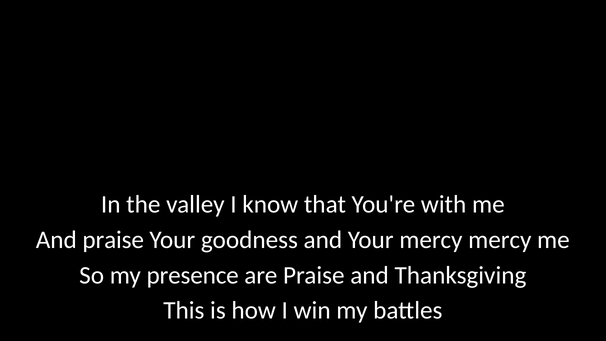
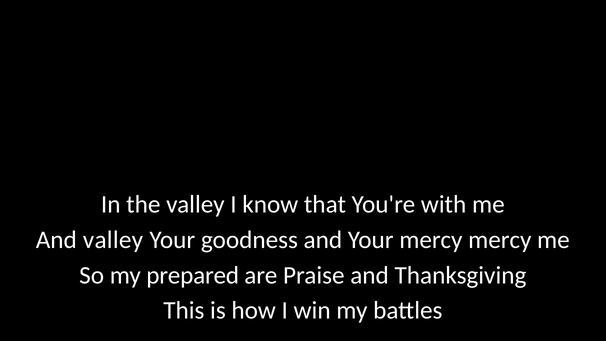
And praise: praise -> valley
presence: presence -> prepared
